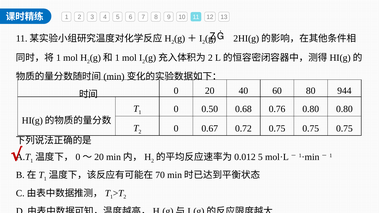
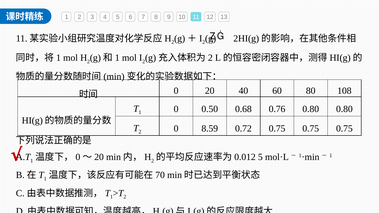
944: 944 -> 108
0.67: 0.67 -> 8.59
